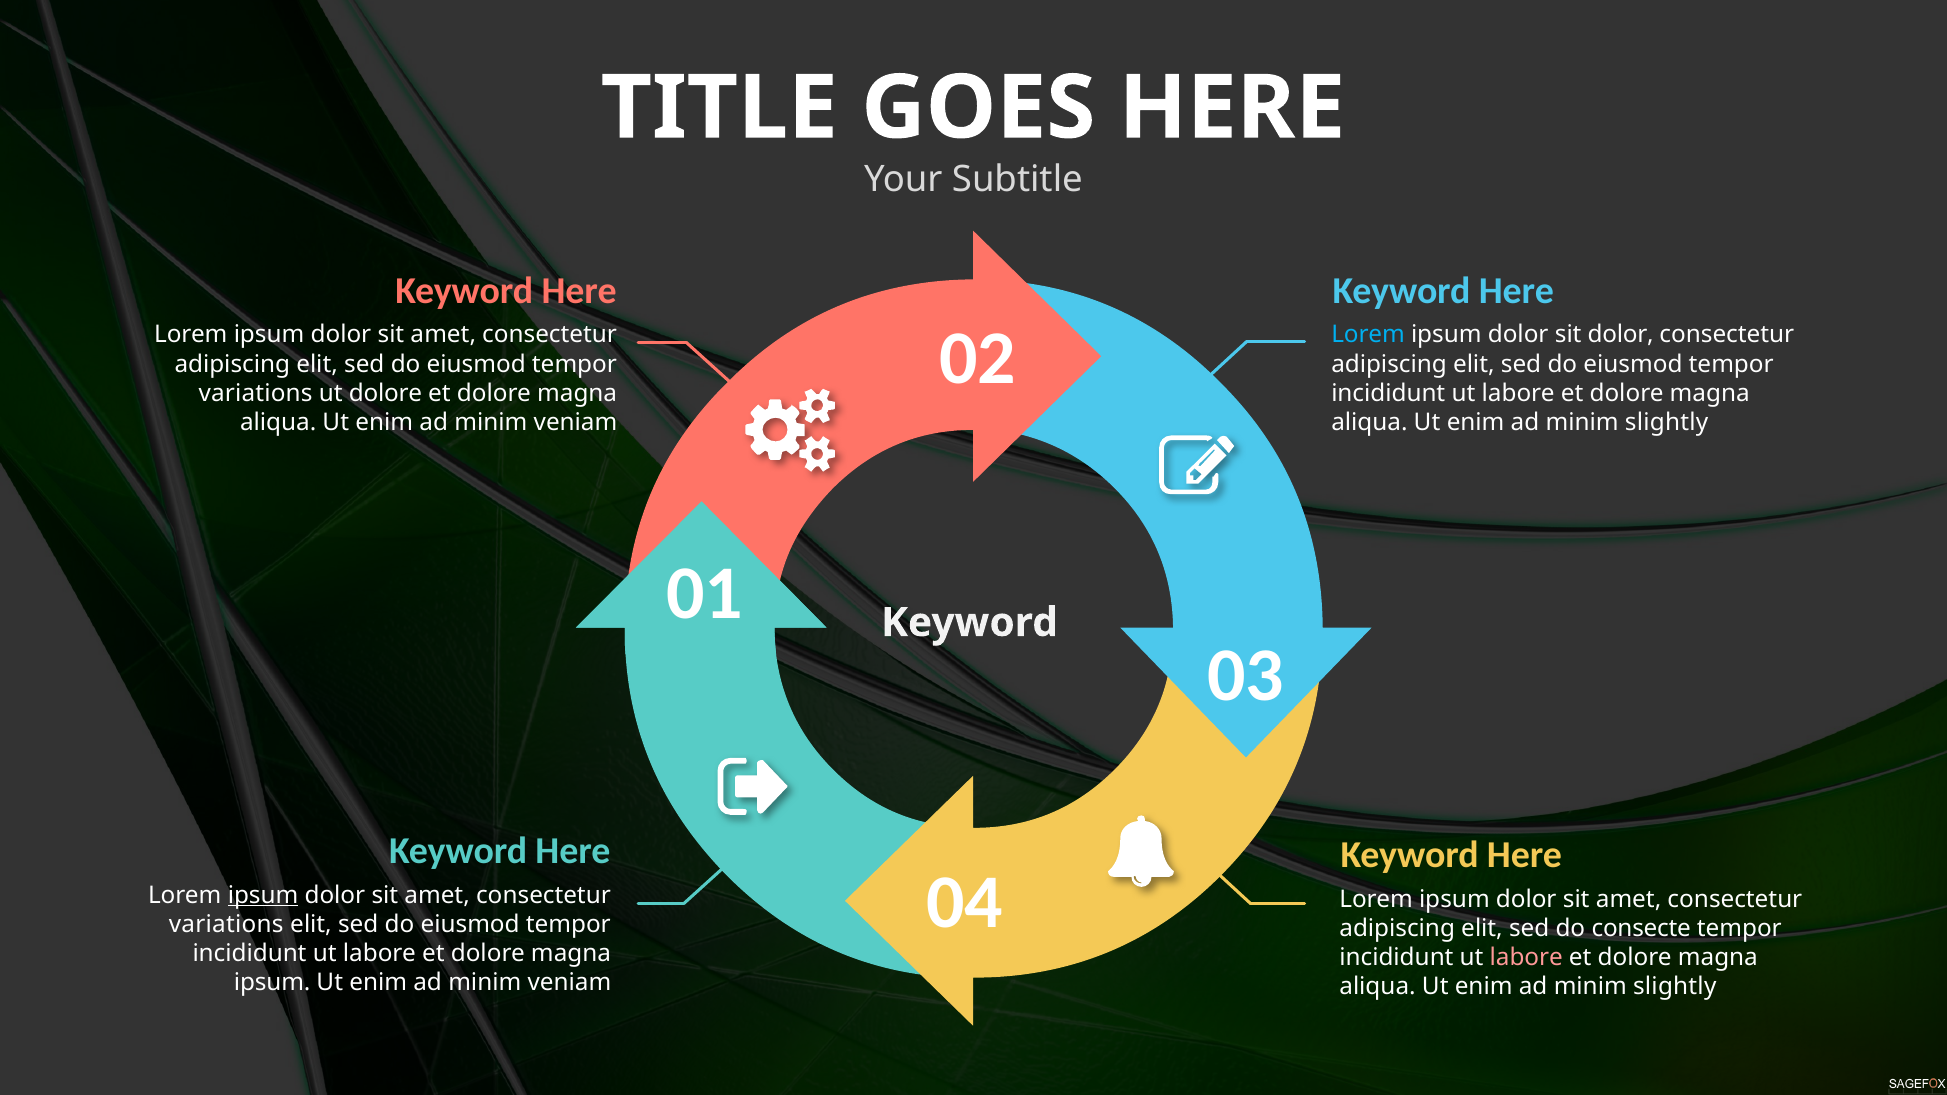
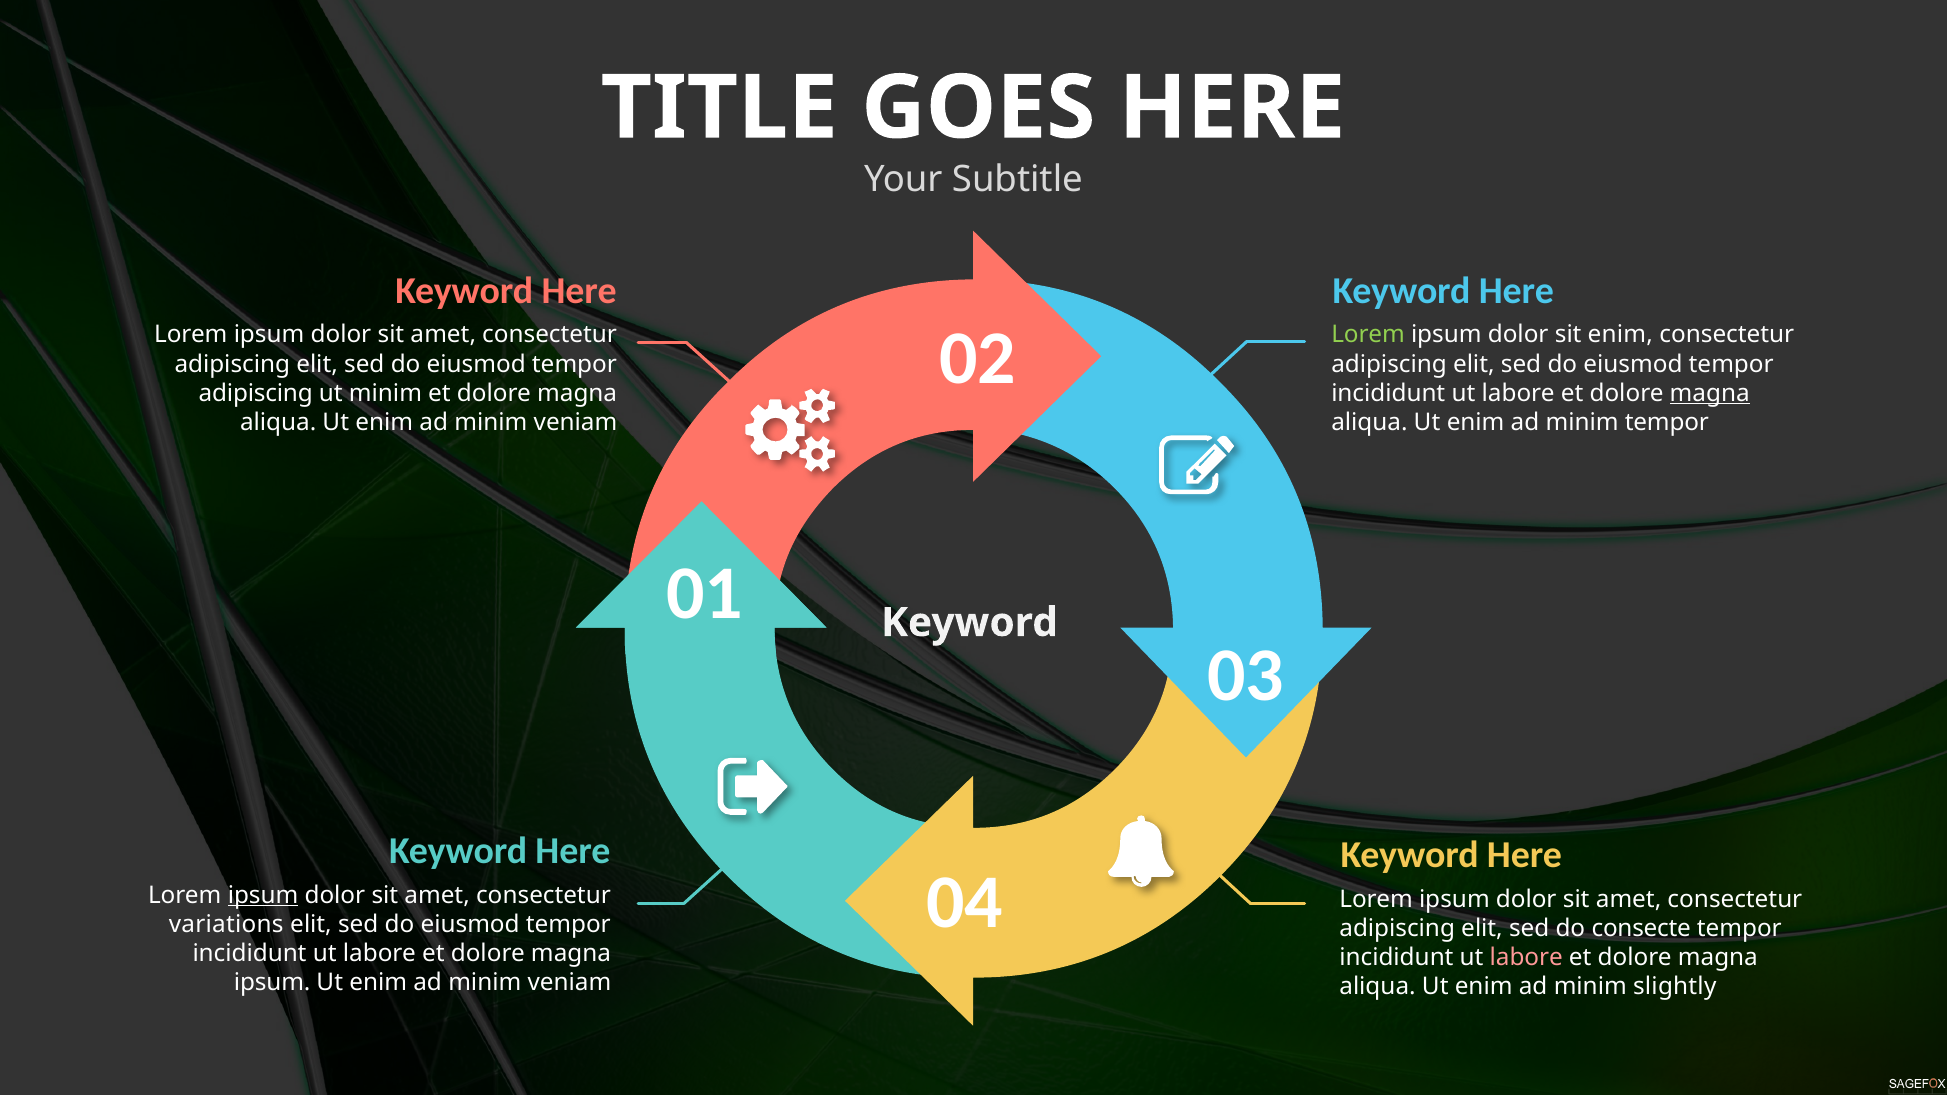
Lorem at (1368, 335) colour: light blue -> light green
sit dolor: dolor -> enim
variations at (256, 393): variations -> adipiscing
ut dolore: dolore -> minim
magna at (1710, 393) underline: none -> present
slightly at (1667, 423): slightly -> tempor
